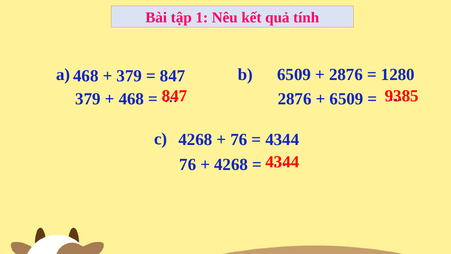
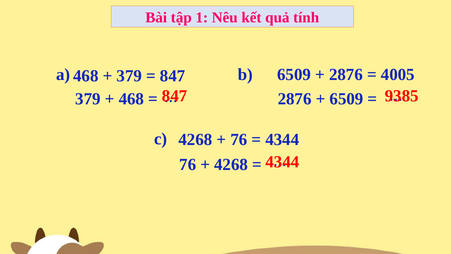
1280: 1280 -> 4005
